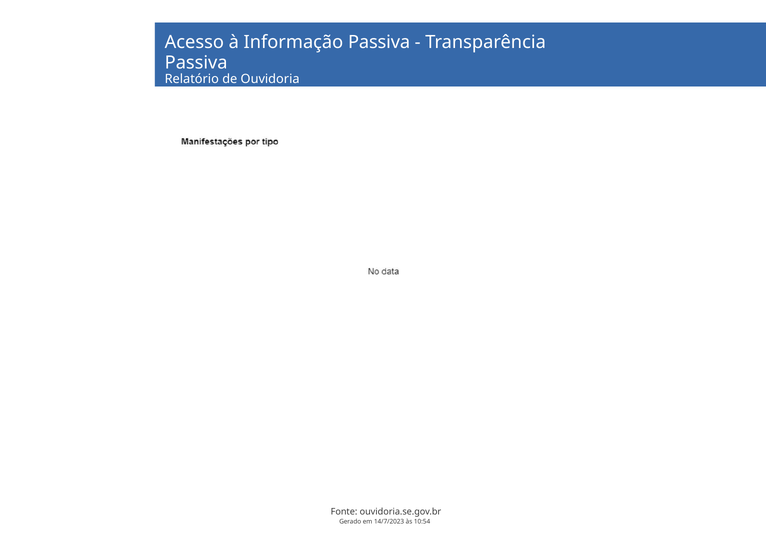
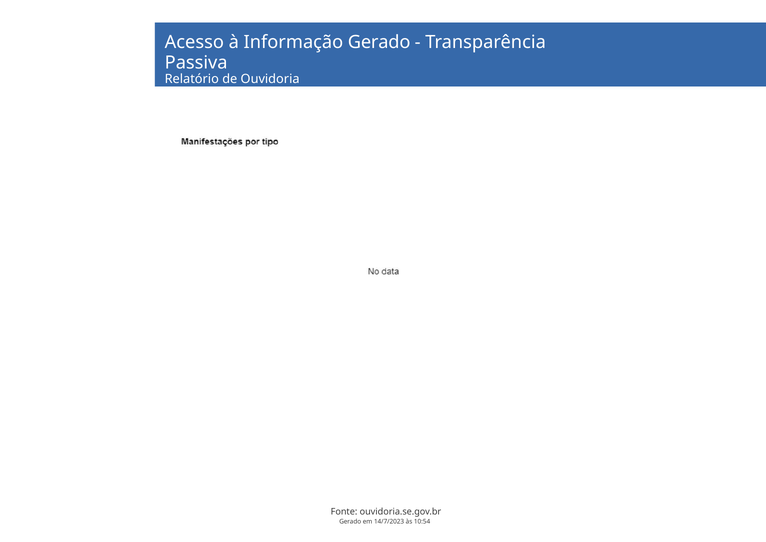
Informação Passiva: Passiva -> Gerado
